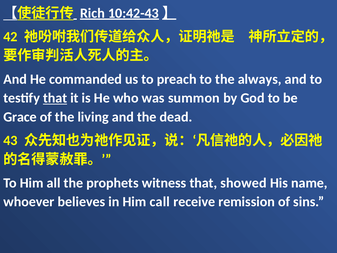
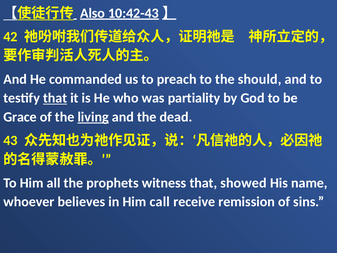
Rich: Rich -> Also
always: always -> should
summon: summon -> partiality
living underline: none -> present
